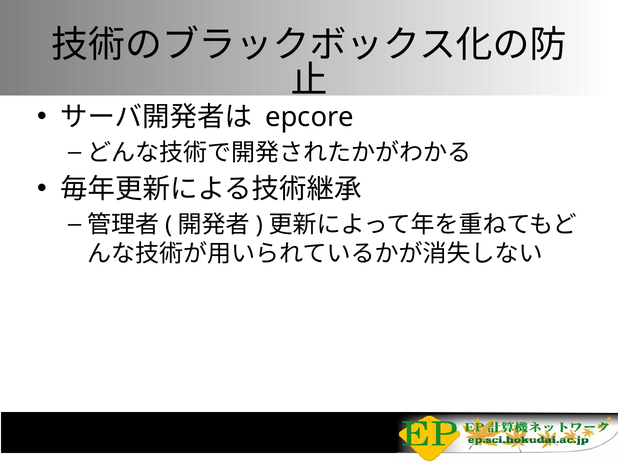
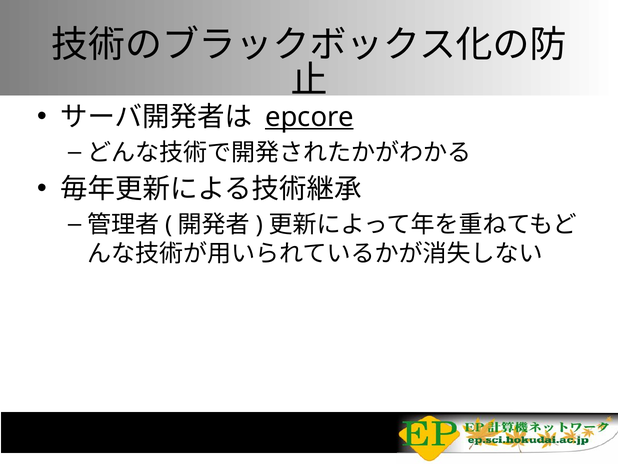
epcore underline: none -> present
